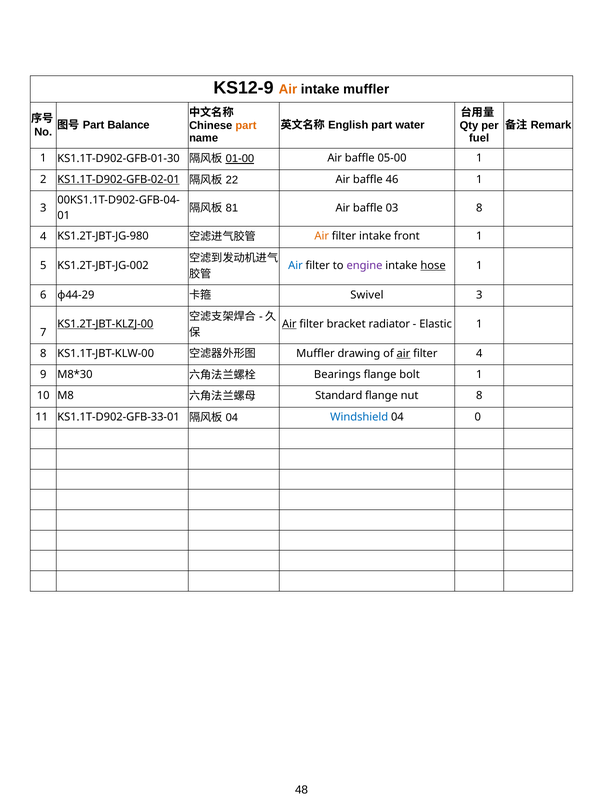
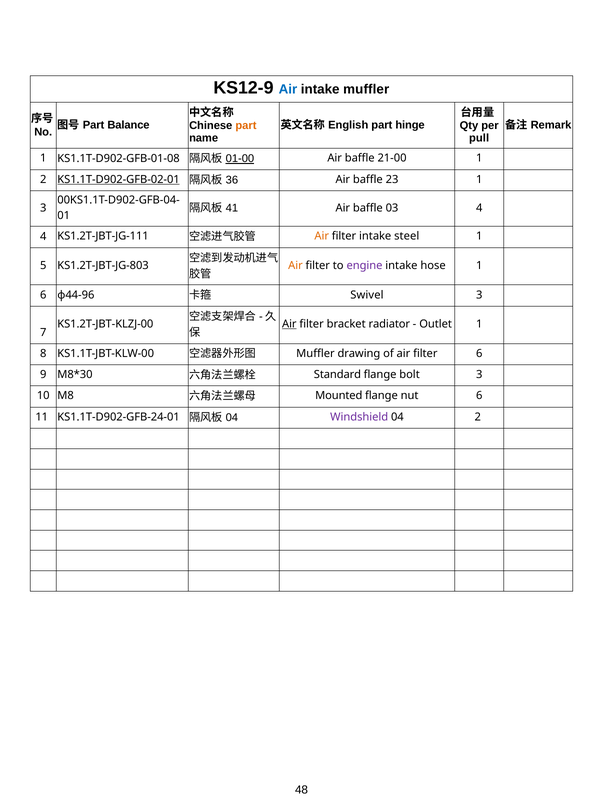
Air at (288, 89) colour: orange -> blue
water: water -> hinge
fuel: fuel -> pull
KS1.1T-D902-GFB-01-30: KS1.1T-D902-GFB-01-30 -> KS1.1T-D902-GFB-01-08
05-00: 05-00 -> 21-00
22: 22 -> 36
46: 46 -> 23
81: 81 -> 41
03 8: 8 -> 4
KS1.2T-JBT-JG-980: KS1.2T-JBT-JG-980 -> KS1.2T-JBT-JG-111
front: front -> steel
KS1.2T-JBT-JG-002: KS1.2T-JBT-JG-002 -> KS1.2T-JBT-JG-803
Air at (295, 265) colour: blue -> orange
hose underline: present -> none
φ44-29: φ44-29 -> φ44-96
KS1.2T-JBT-KLZJ-00 underline: present -> none
Elastic: Elastic -> Outlet
air at (403, 353) underline: present -> none
filter 4: 4 -> 6
Bearings: Bearings -> Standard
bolt 1: 1 -> 3
Standard: Standard -> Mounted
nut 8: 8 -> 6
KS1.1T-D902-GFB-33-01: KS1.1T-D902-GFB-33-01 -> KS1.1T-D902-GFB-24-01
Windshield colour: blue -> purple
04 0: 0 -> 2
